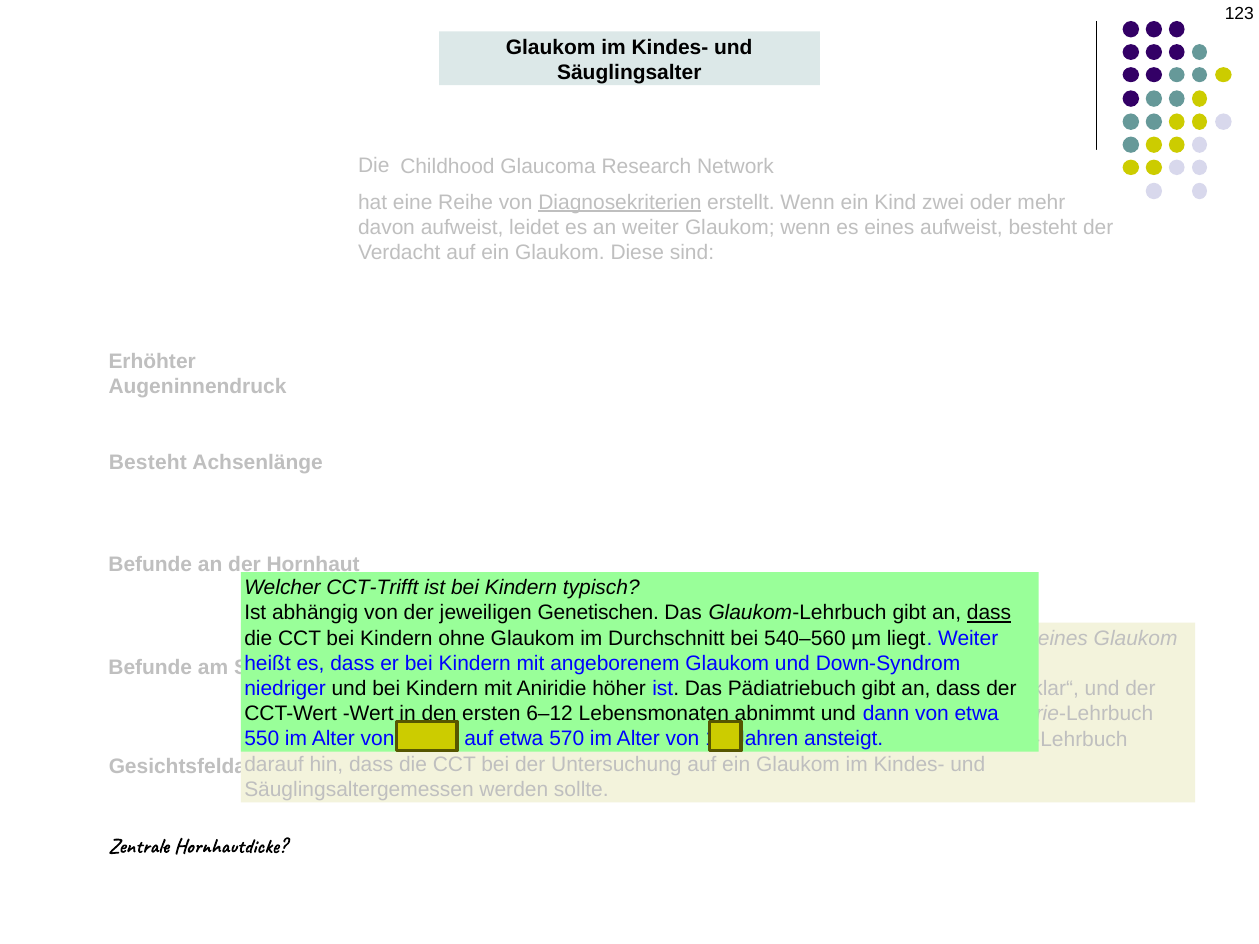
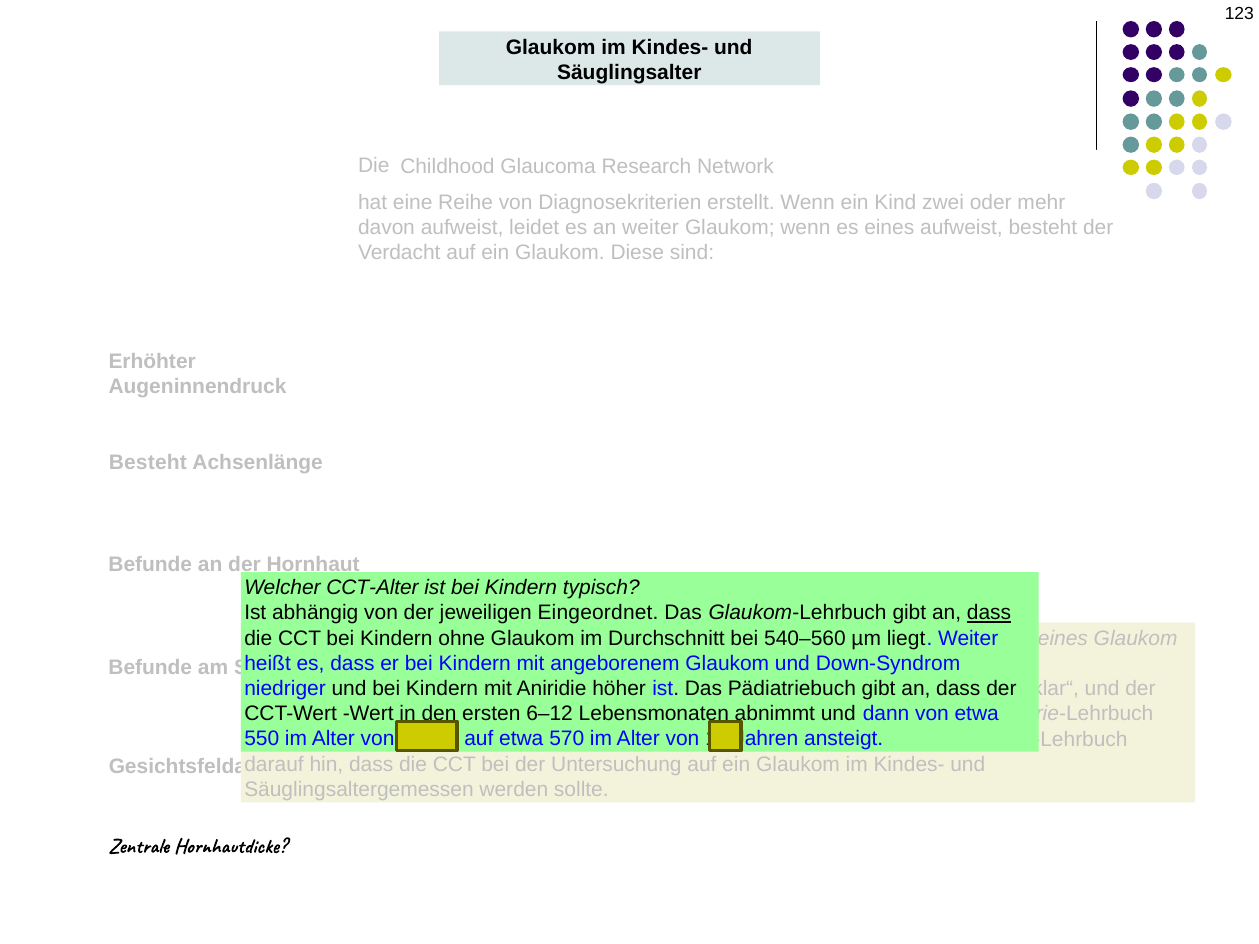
Diagnosekriterien underline: present -> none
CCT-Trifft: CCT-Trifft -> CCT-Alter
Genetischen: Genetischen -> Eingeordnet
